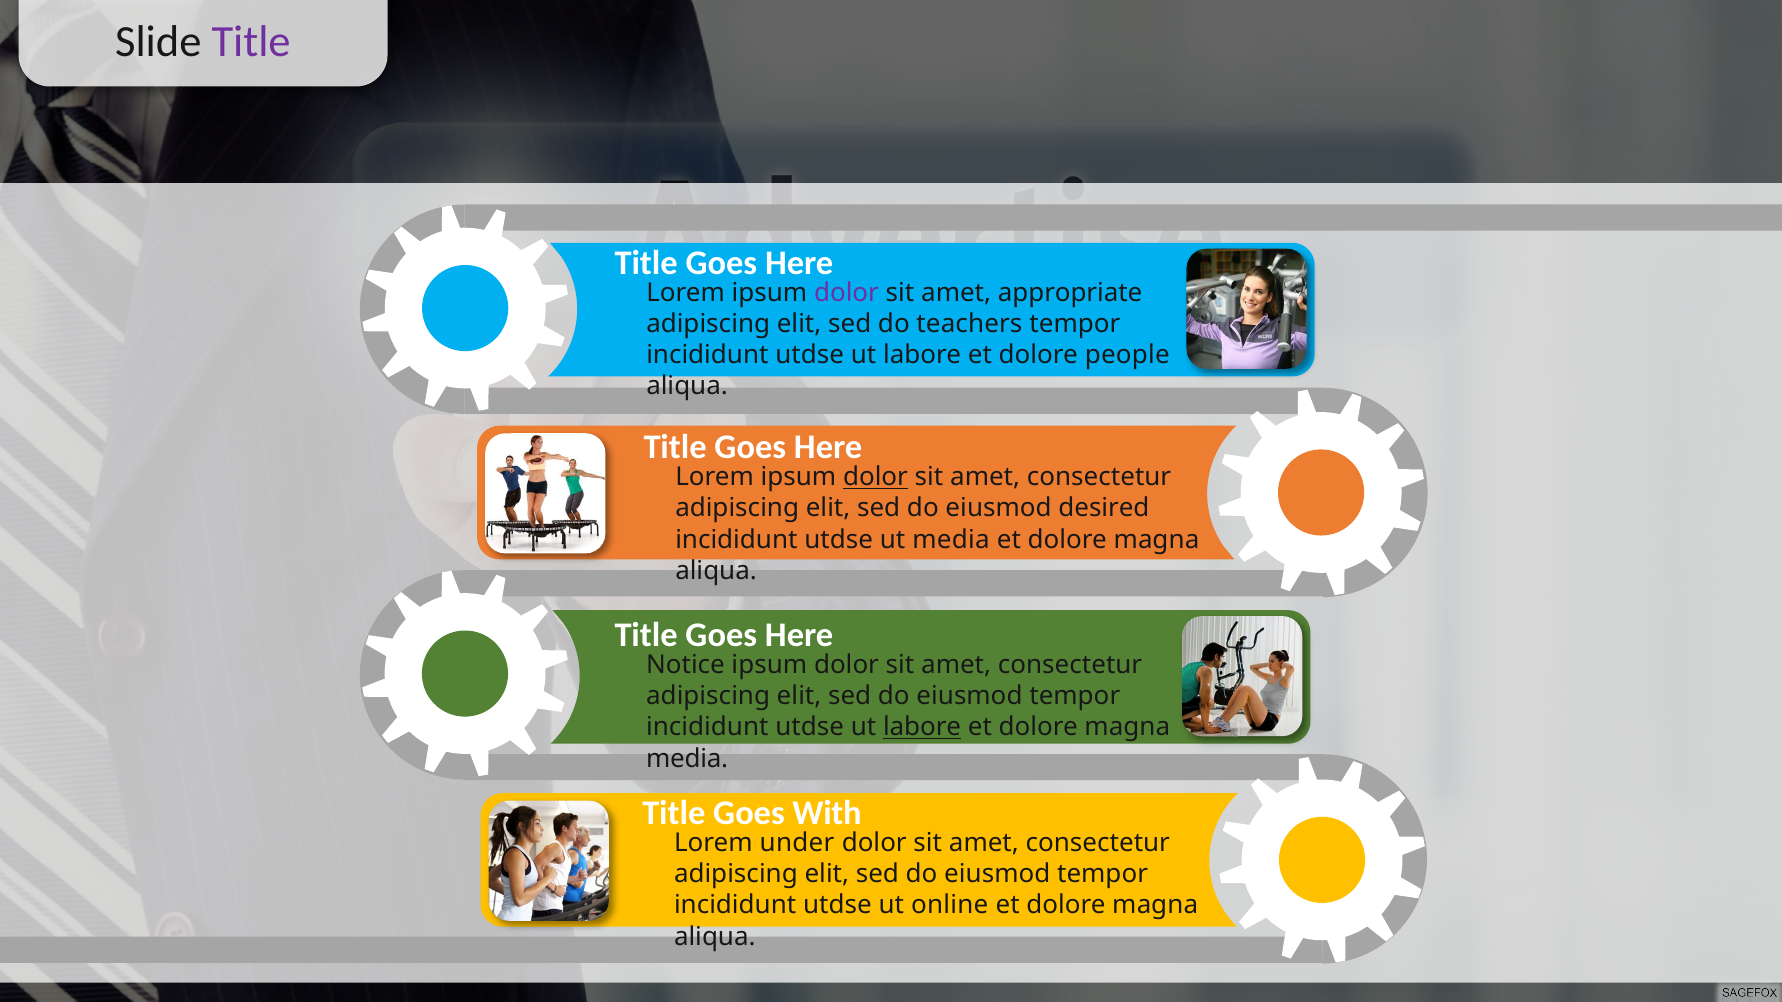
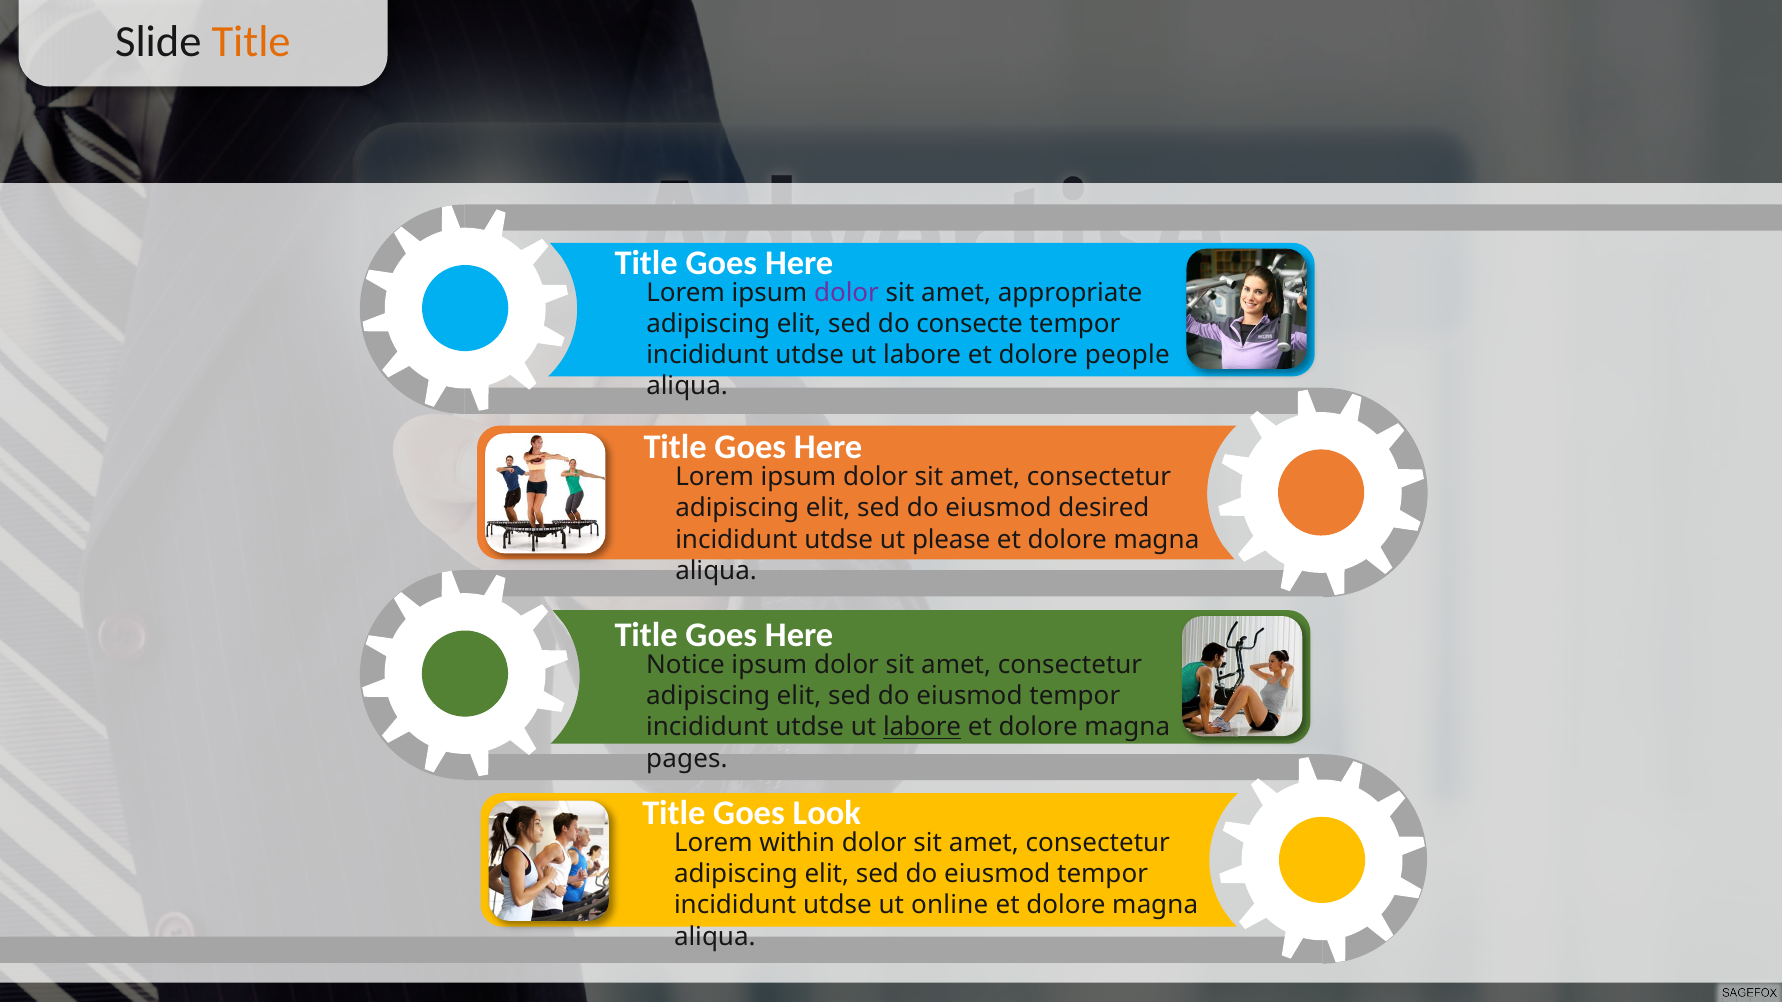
Title at (251, 42) colour: purple -> orange
teachers: teachers -> consecte
dolor at (876, 477) underline: present -> none
ut media: media -> please
media at (687, 759): media -> pages
With: With -> Look
under: under -> within
